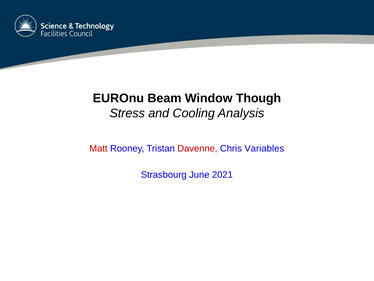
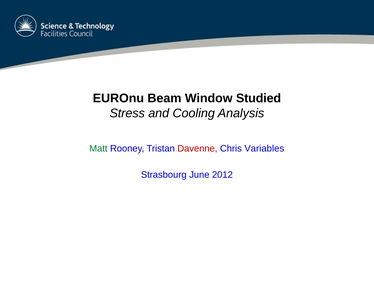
Though: Though -> Studied
Matt colour: red -> green
2021: 2021 -> 2012
